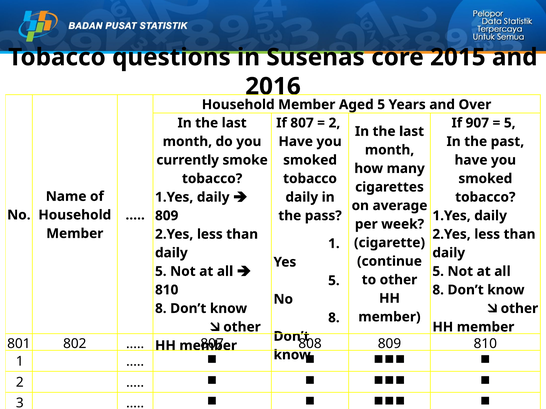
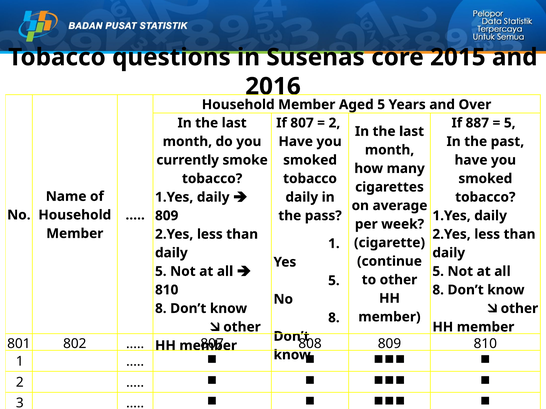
907: 907 -> 887
